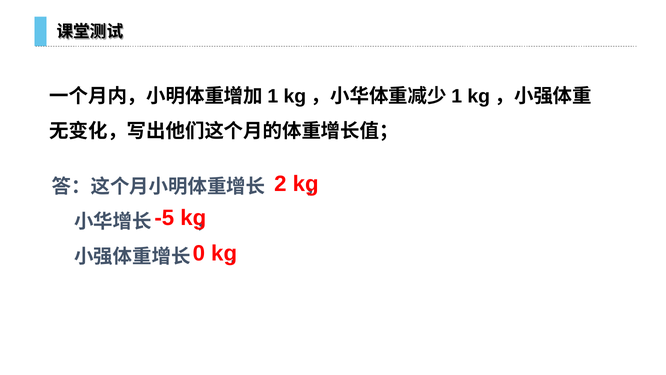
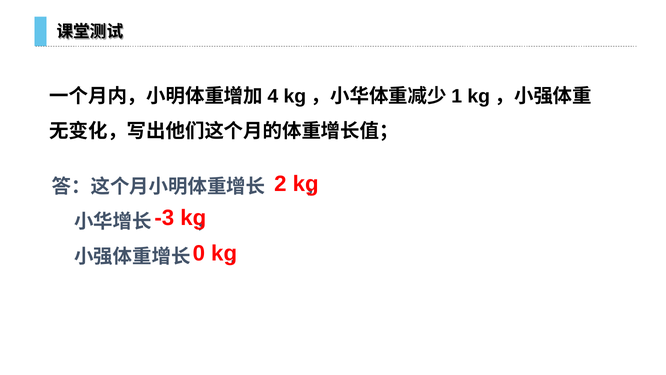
1 at (273, 96): 1 -> 4
-5: -5 -> -3
